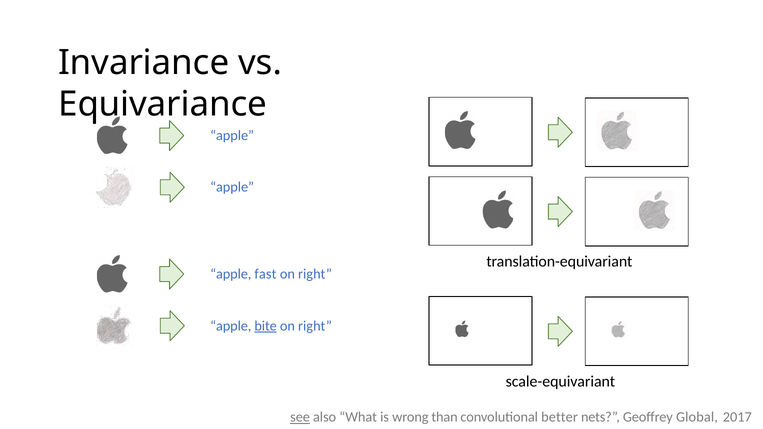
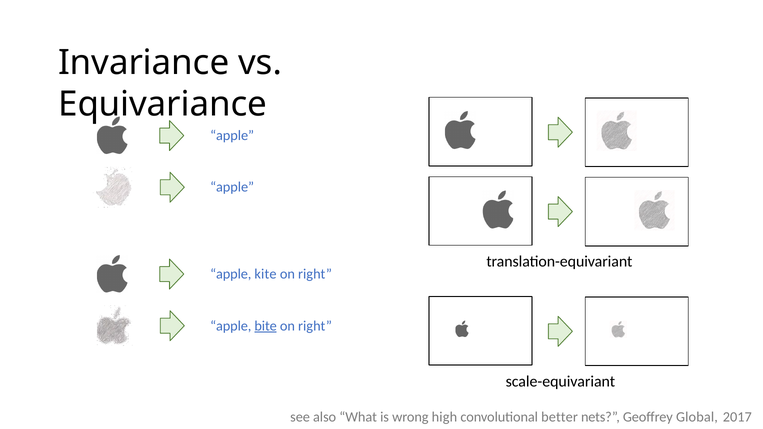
fast: fast -> kite
see underline: present -> none
than: than -> high
